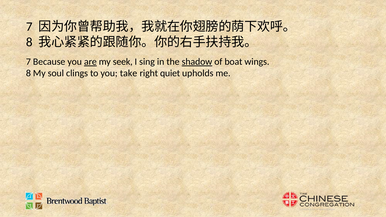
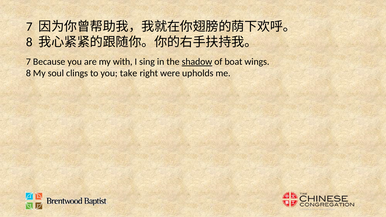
are underline: present -> none
seek: seek -> with
quiet: quiet -> were
